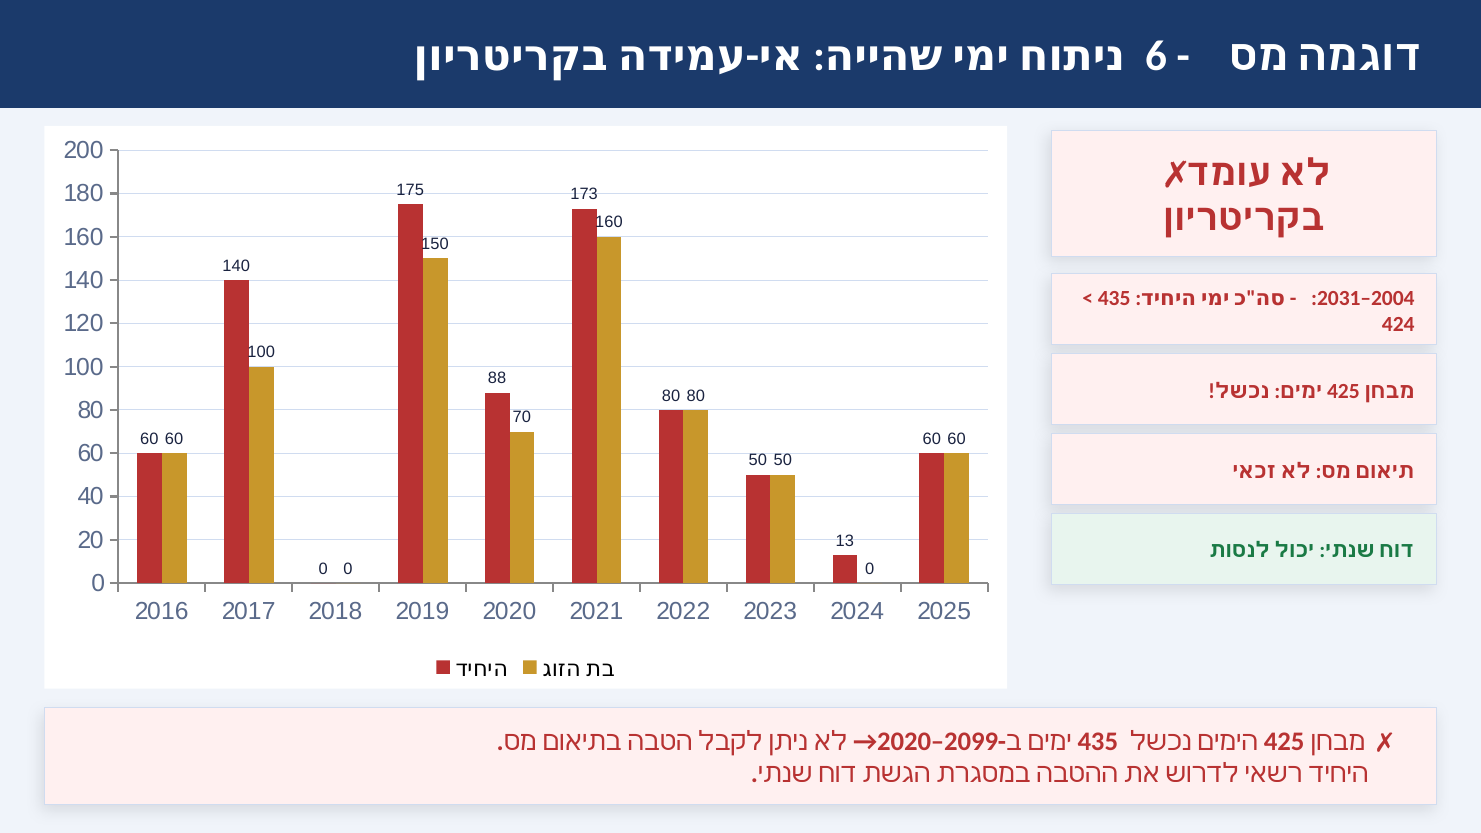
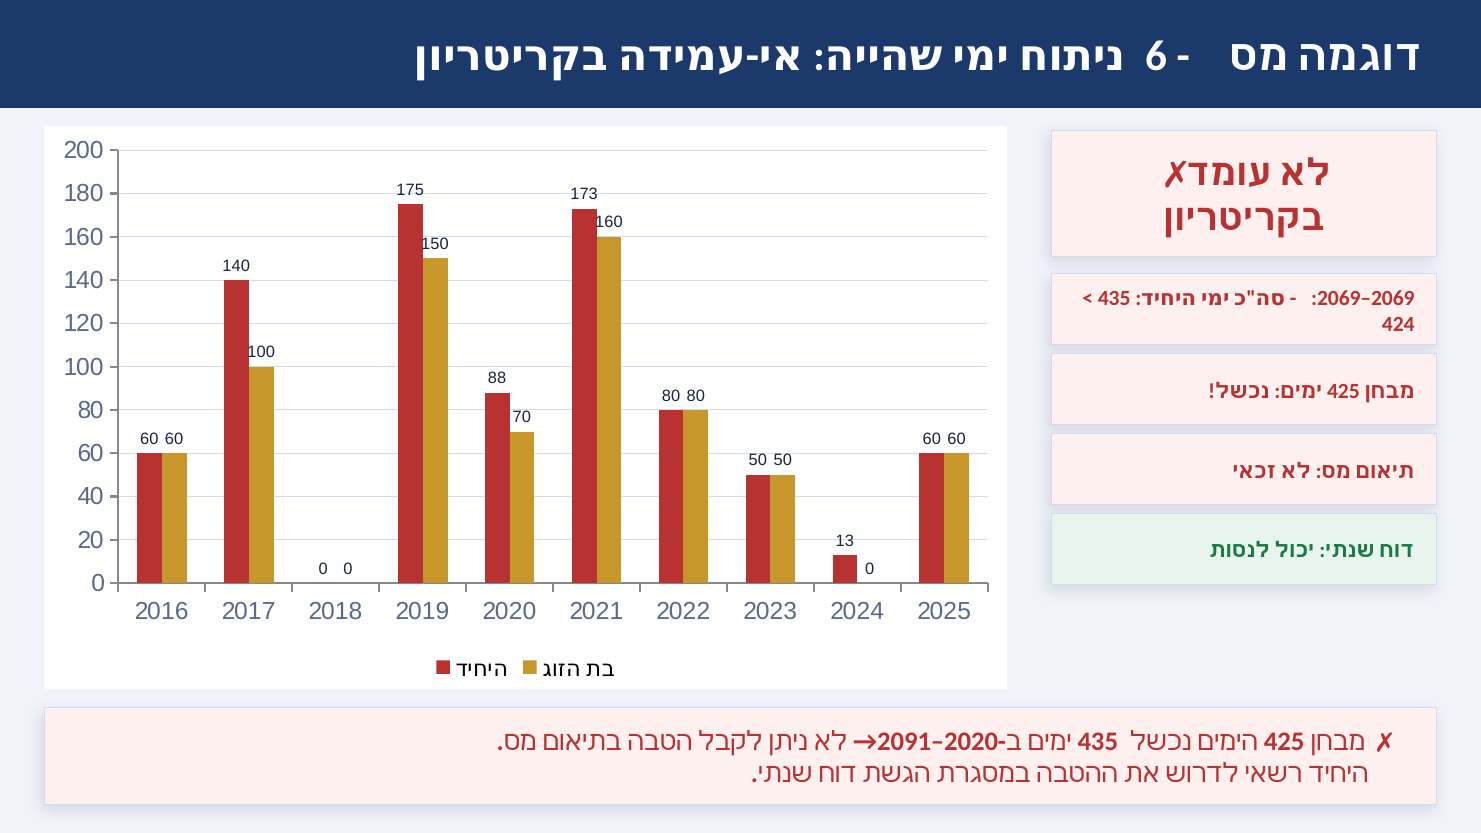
2031 at (1339, 298): 2031 -> 2069
2004 at (1393, 298): 2004 -> 2069
2020 at (904, 742): 2020 -> 2091
2099 at (971, 742): 2099 -> 2020
